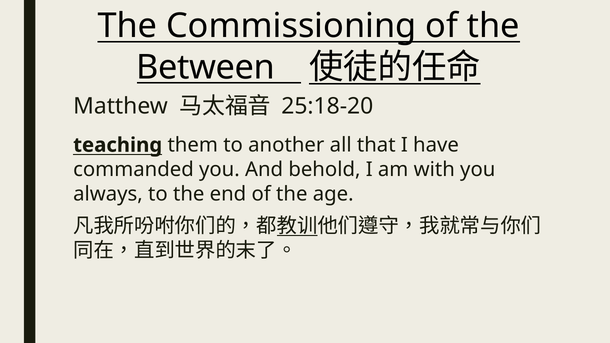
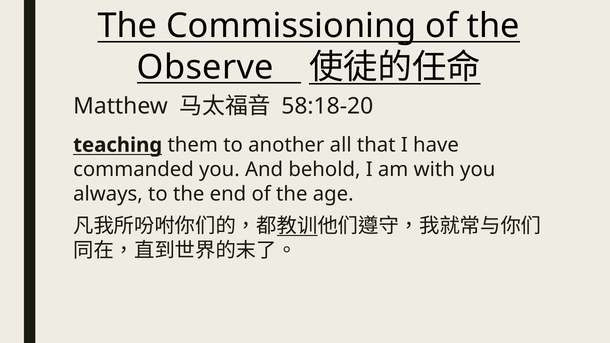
Between: Between -> Observe
25:18-20: 25:18-20 -> 58:18-20
